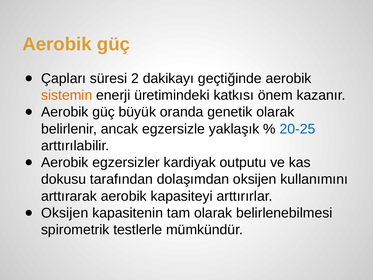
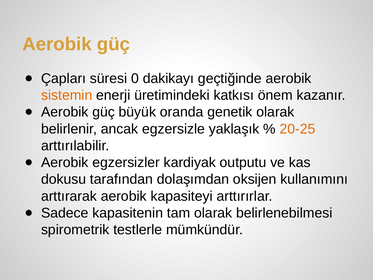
2: 2 -> 0
20-25 colour: blue -> orange
Oksijen at (65, 213): Oksijen -> Sadece
